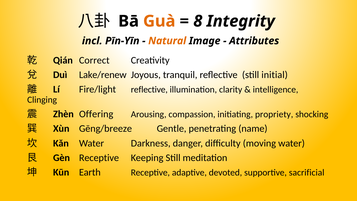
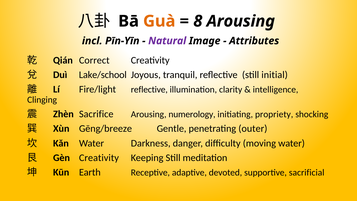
8 Integrity: Integrity -> Arousing
Natural colour: orange -> purple
Lake/renew: Lake/renew -> Lake/school
Offering: Offering -> Sacrifice
compassion: compassion -> numerology
name: name -> outer
Gèn Receptive: Receptive -> Creativity
